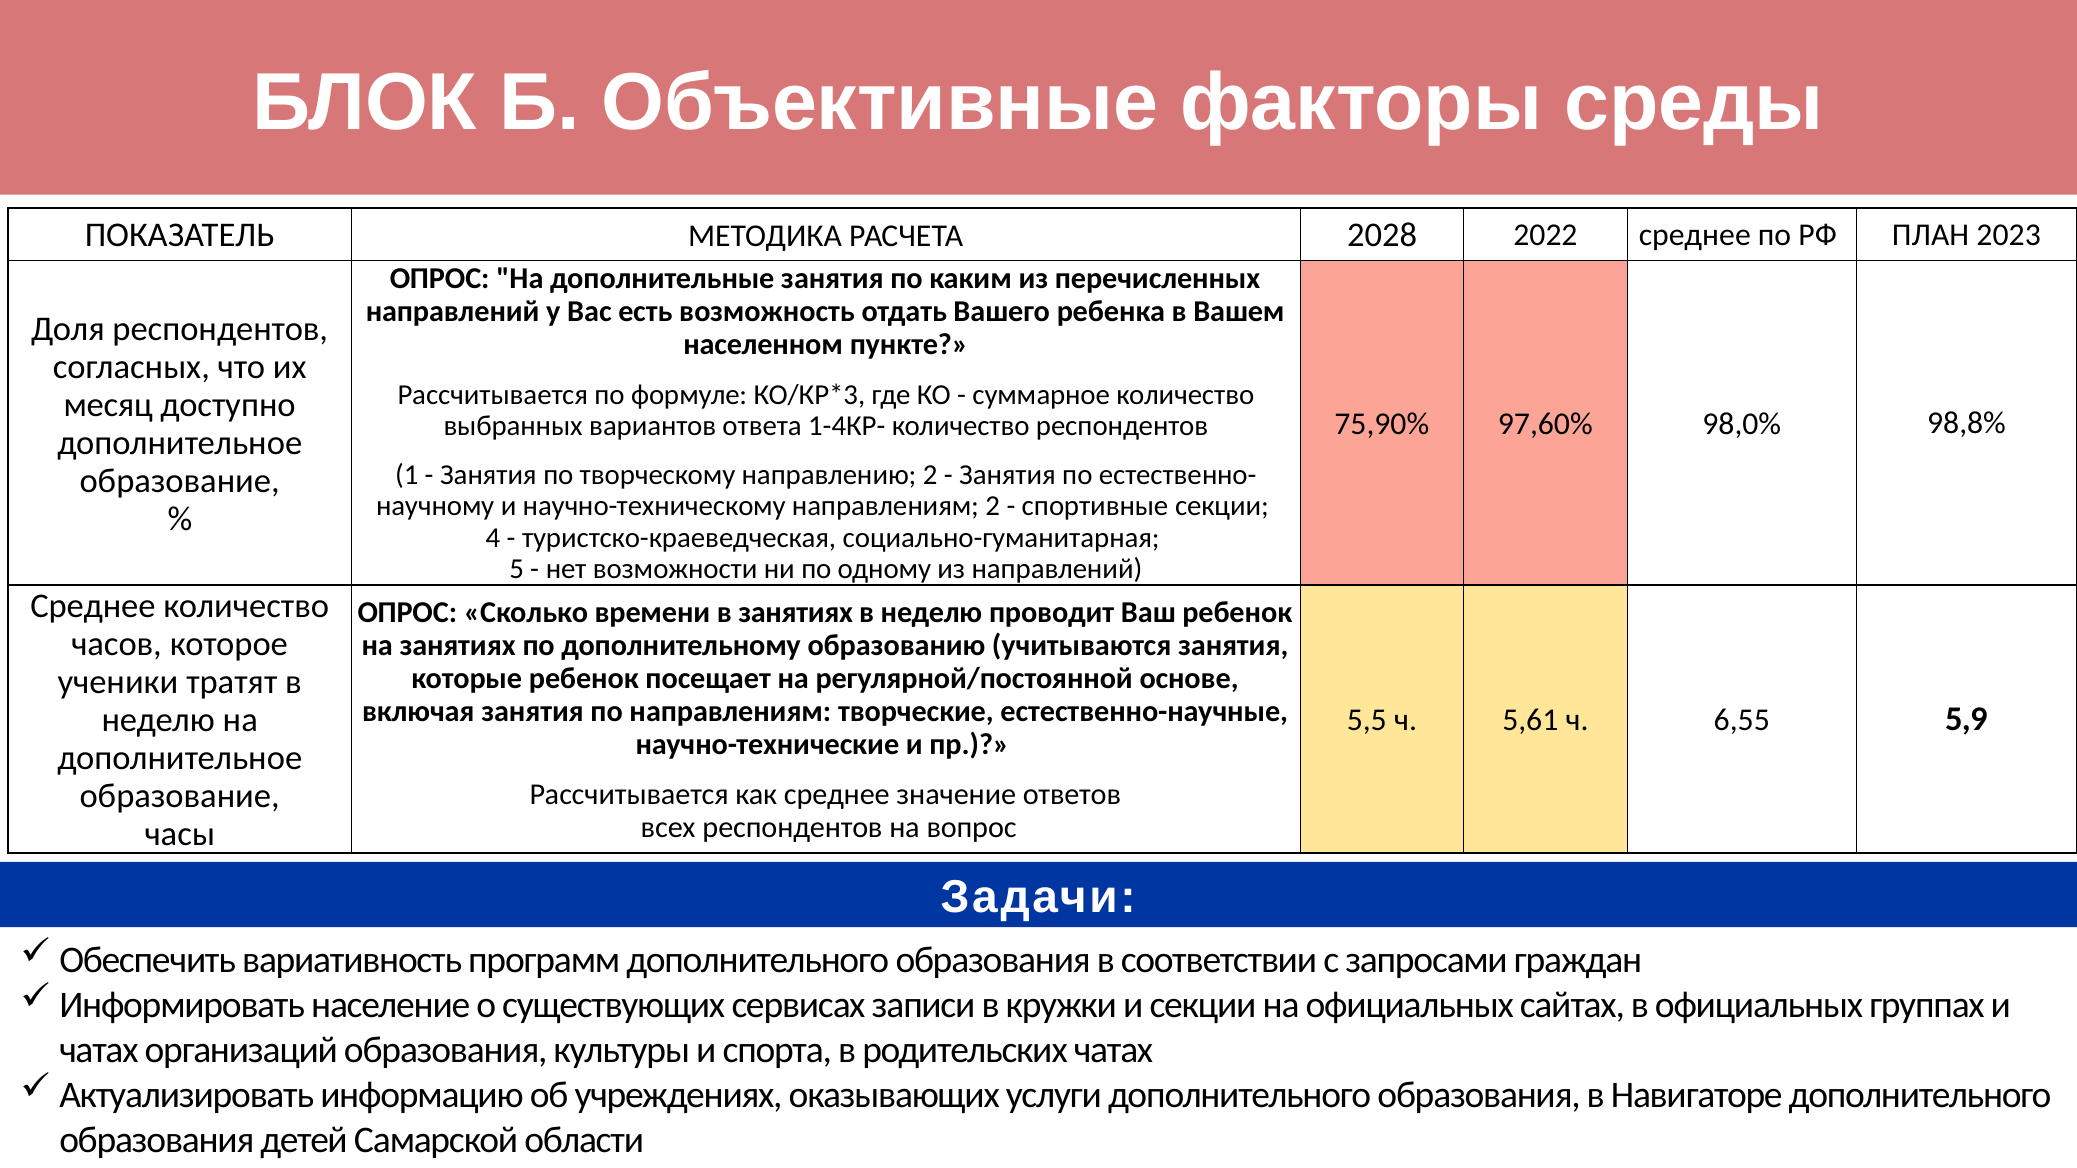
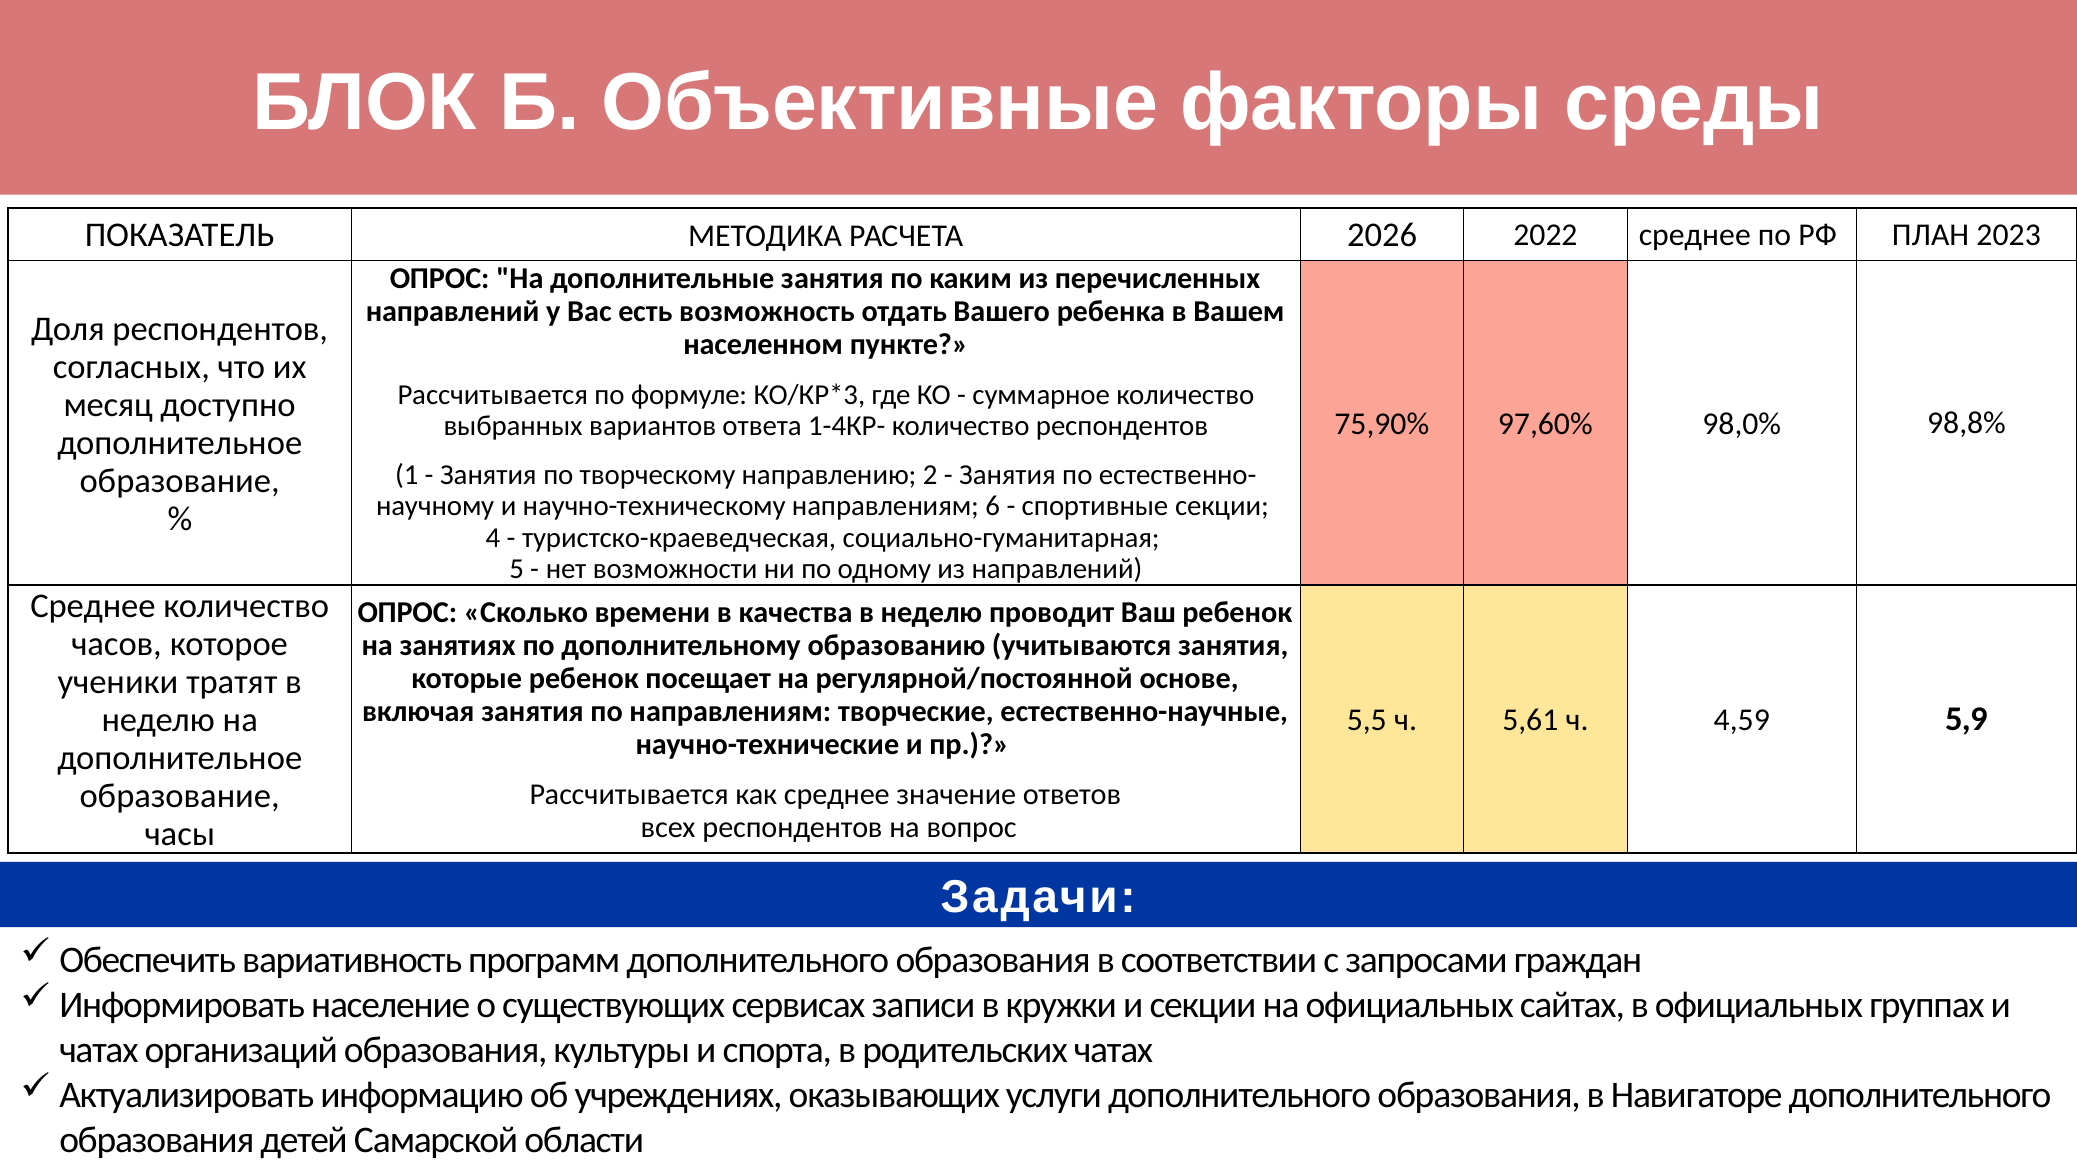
2028: 2028 -> 2026
направлениям 2: 2 -> 6
в занятиях: занятиях -> качества
6,55: 6,55 -> 4,59
